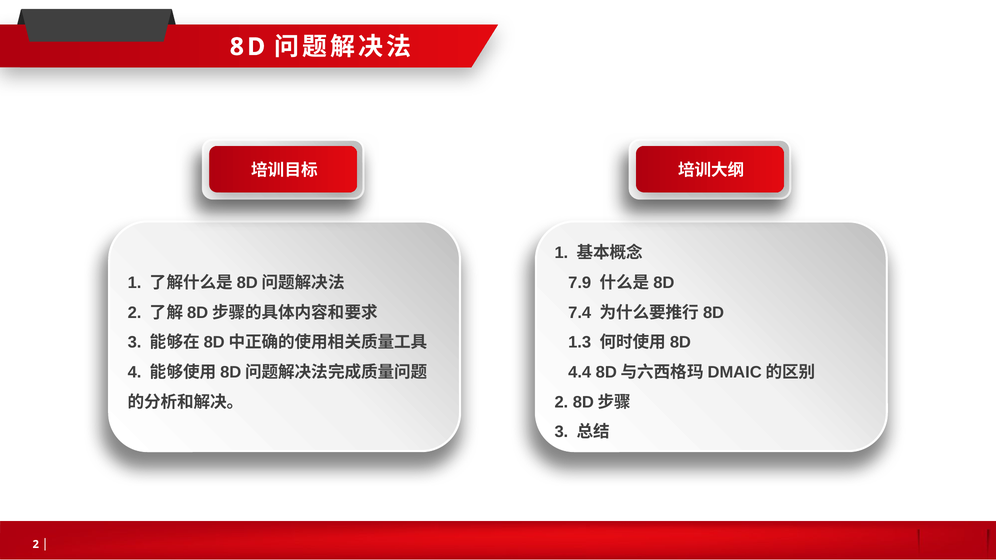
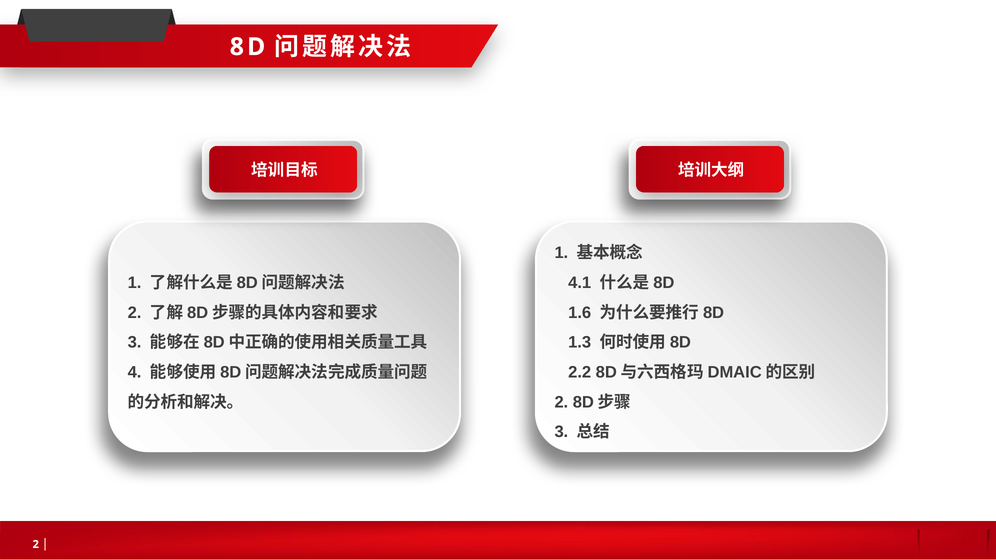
7.9: 7.9 -> 4.1
7.4: 7.4 -> 1.6
4.4: 4.4 -> 2.2
